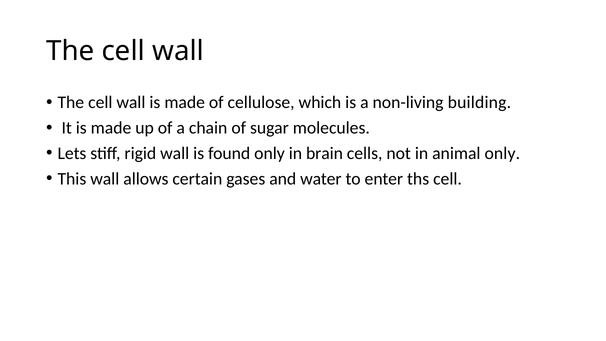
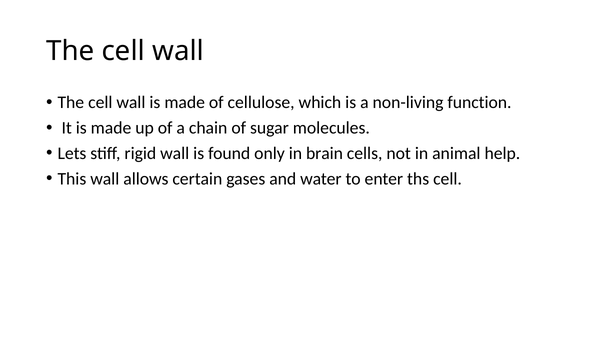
building: building -> function
animal only: only -> help
